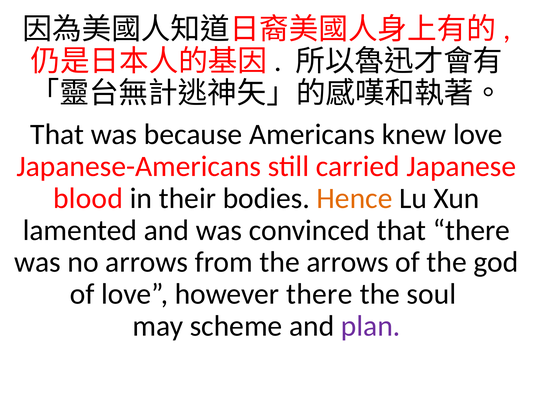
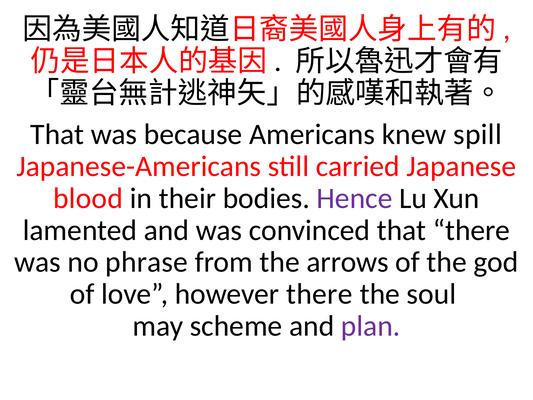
knew love: love -> spill
Hence colour: orange -> purple
no arrows: arrows -> phrase
